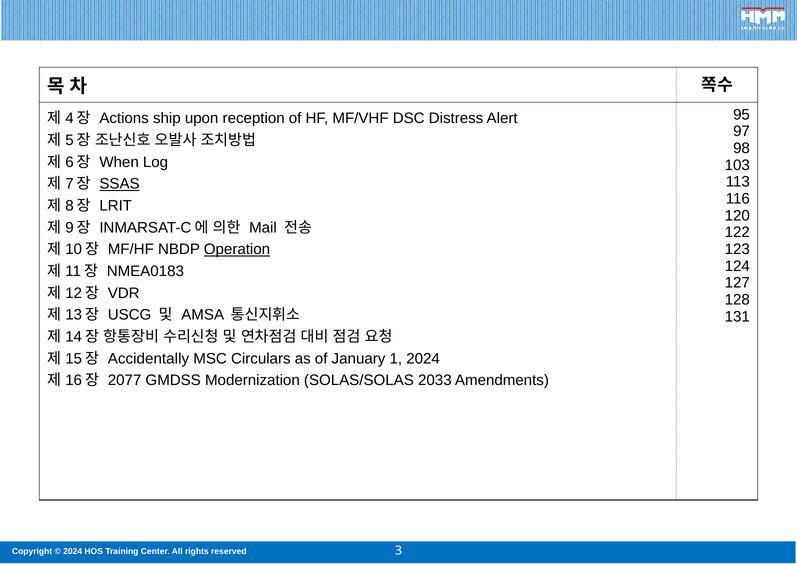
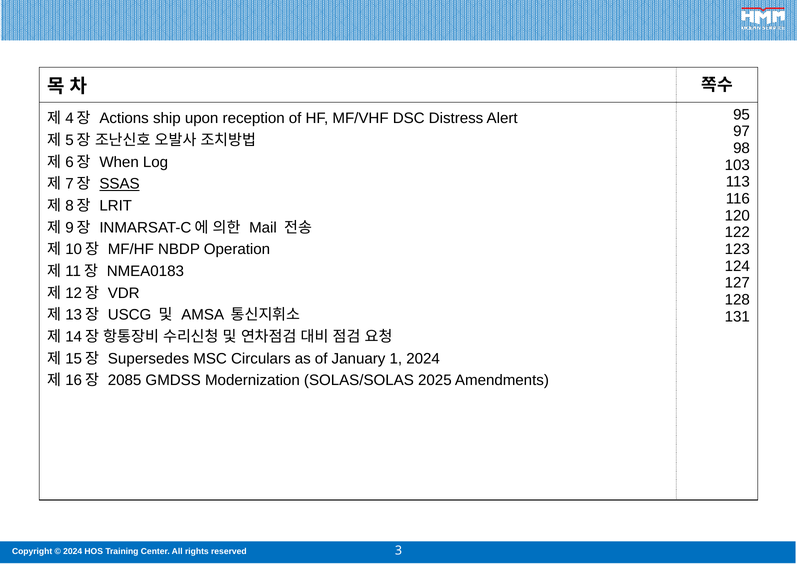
Operation underline: present -> none
Accidentally: Accidentally -> Supersedes
2077: 2077 -> 2085
2033: 2033 -> 2025
